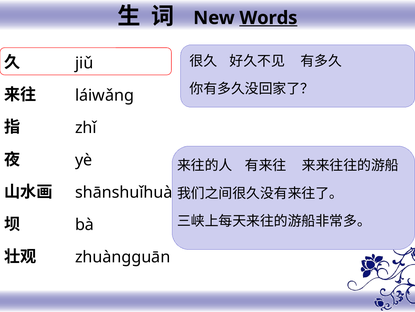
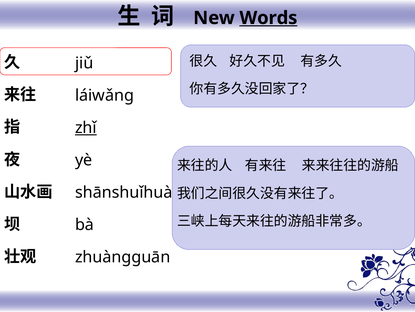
zhǐ underline: none -> present
